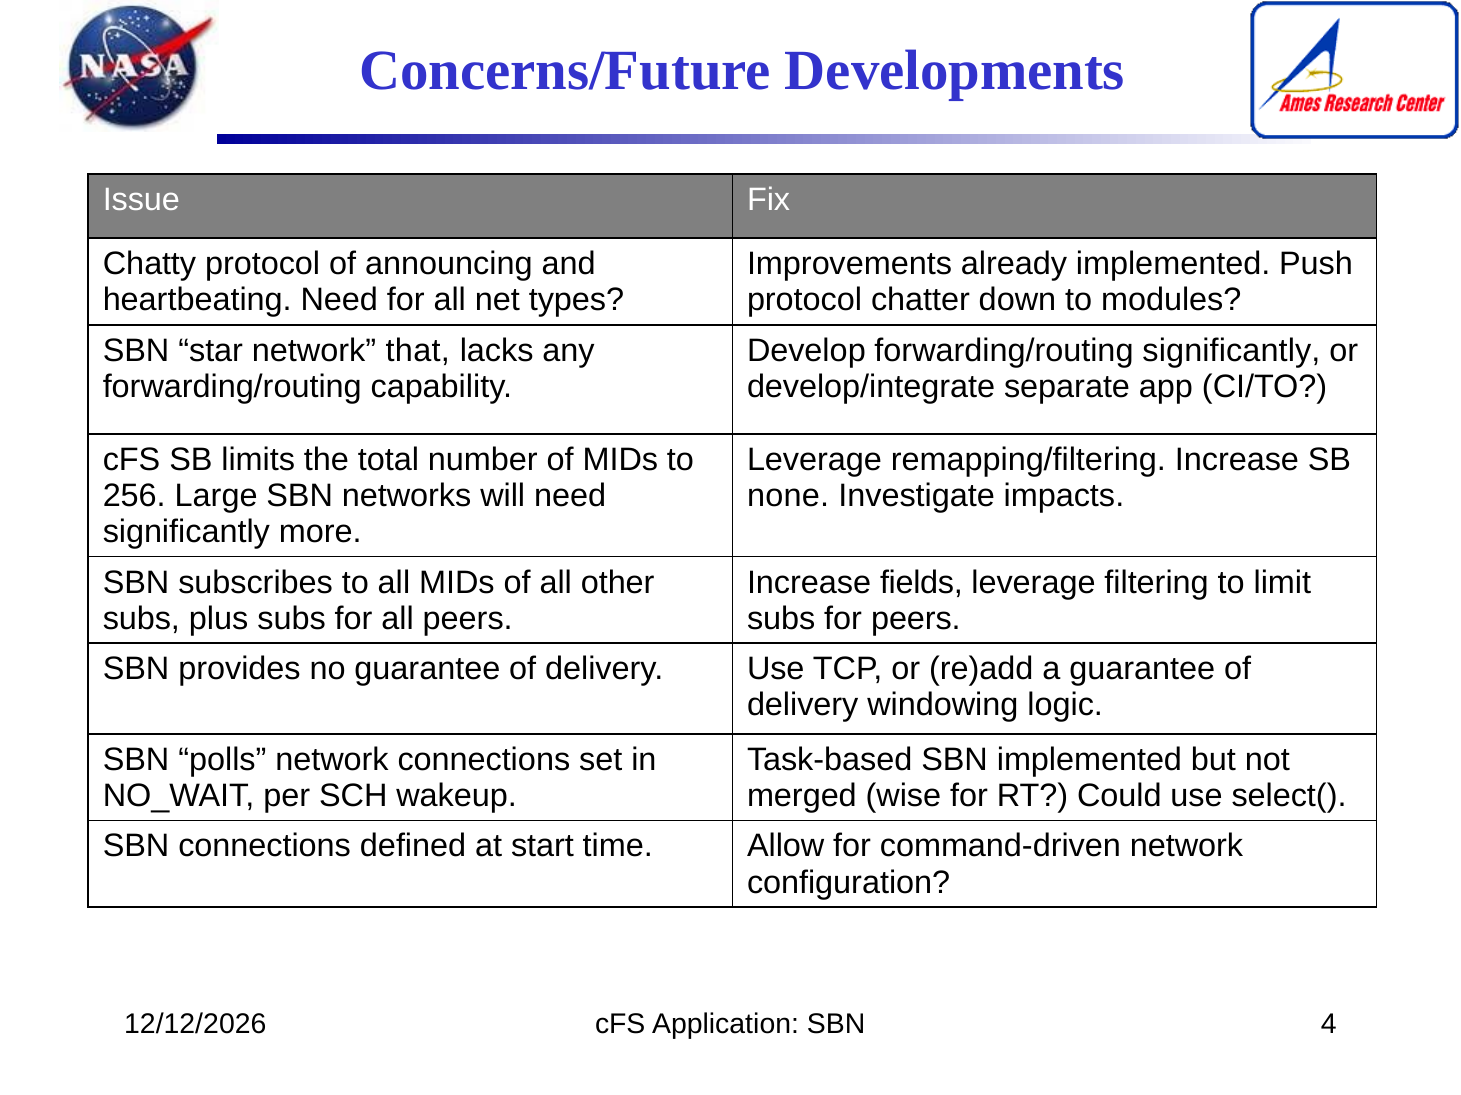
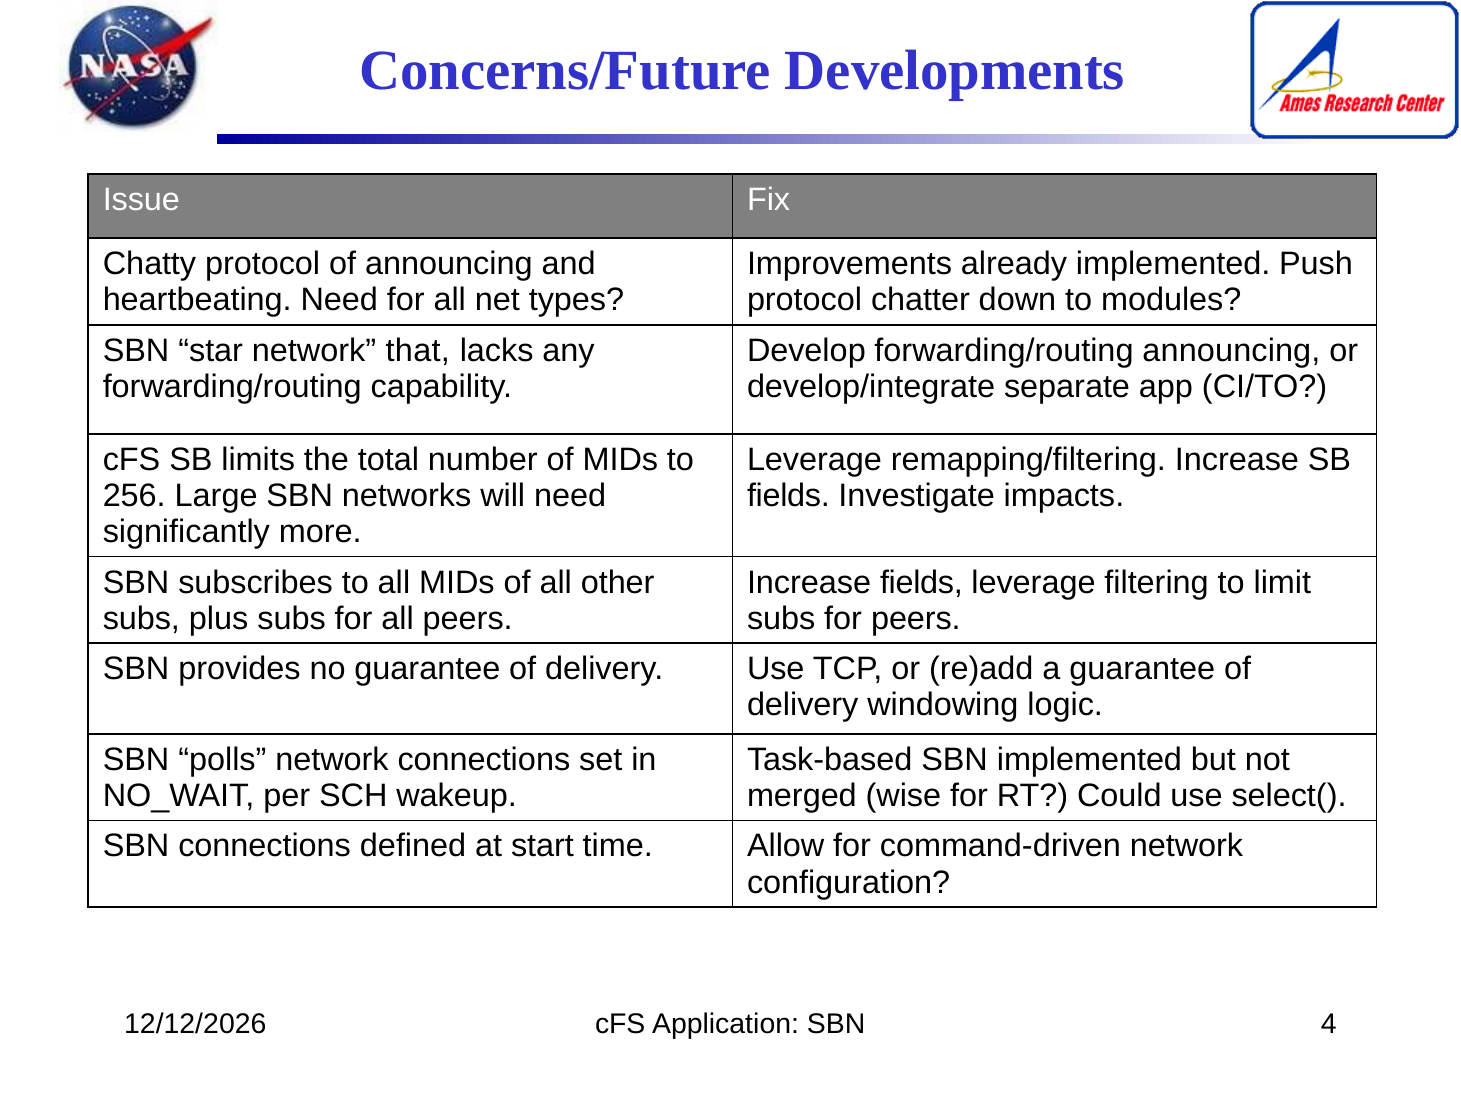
forwarding/routing significantly: significantly -> announcing
none at (788, 496): none -> fields
